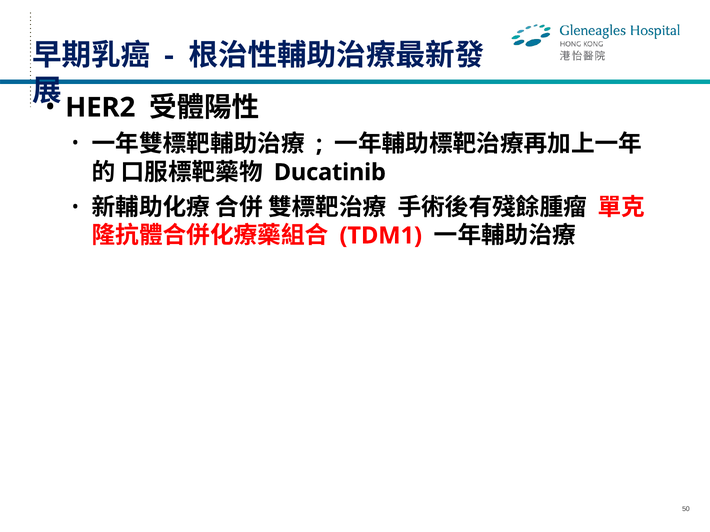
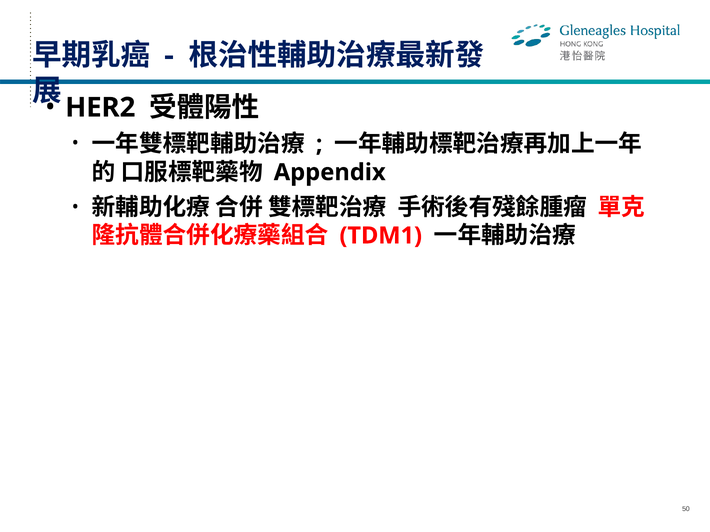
Ducatinib: Ducatinib -> Appendix
